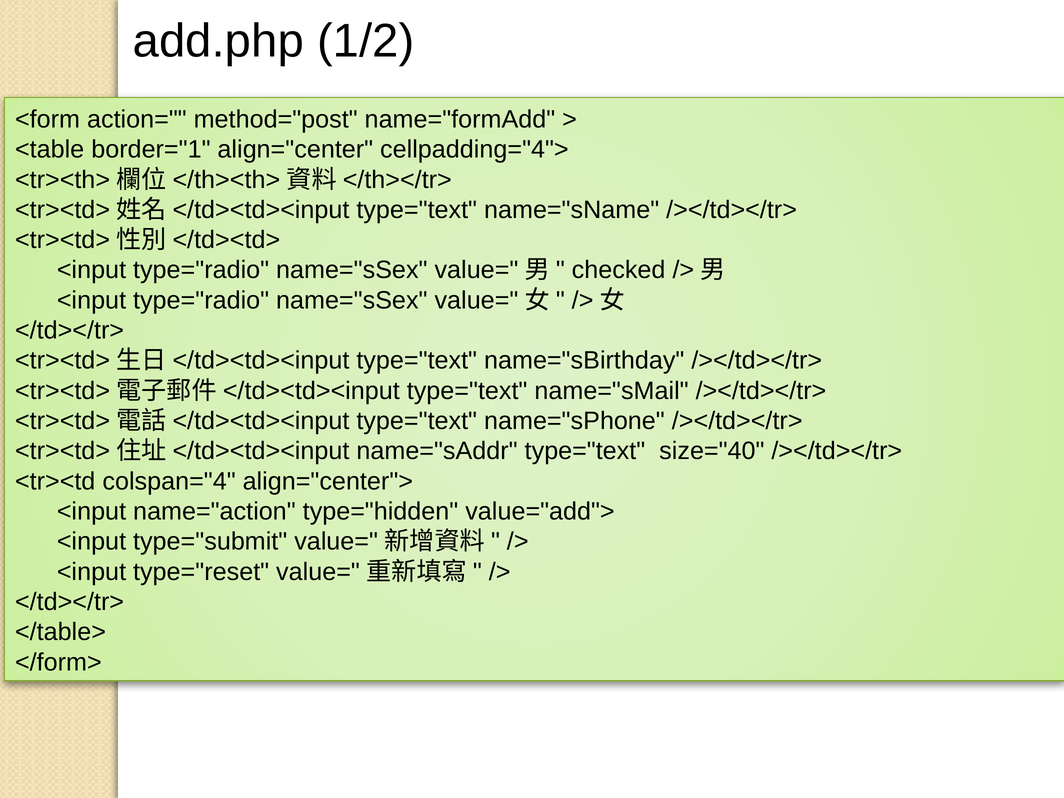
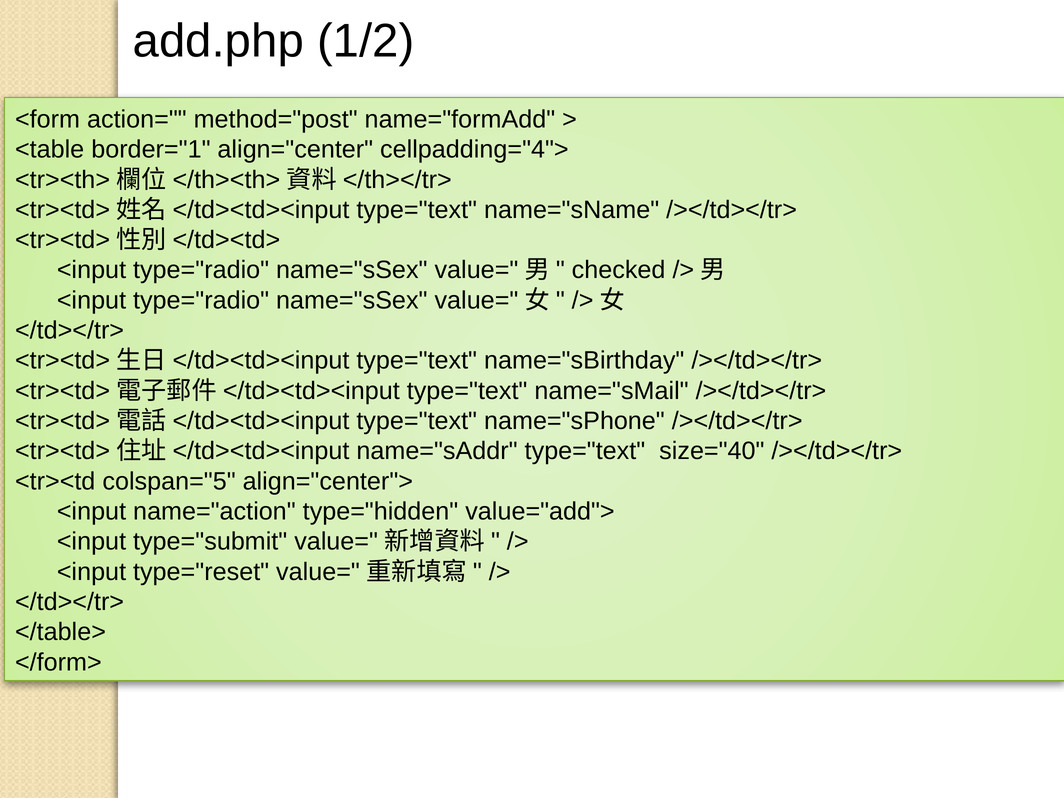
colspan="4: colspan="4 -> colspan="5
